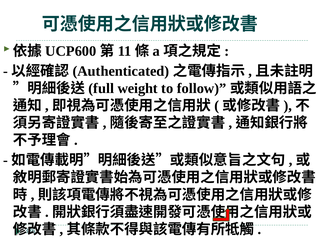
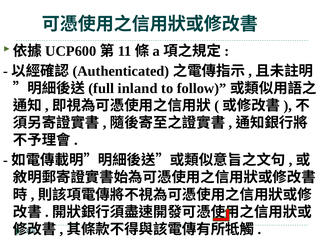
weight: weight -> inland
